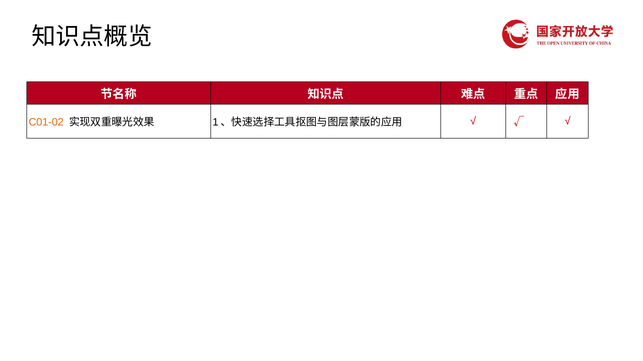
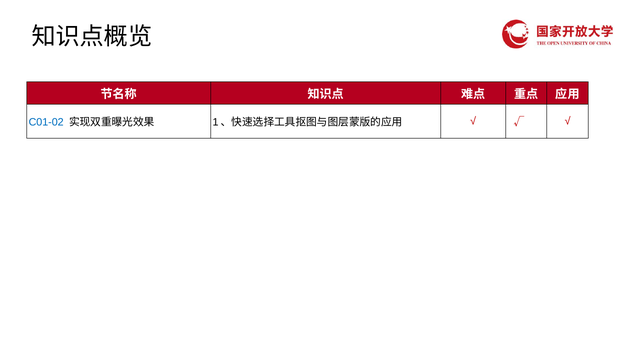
C01-02 colour: orange -> blue
